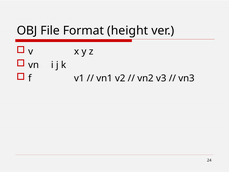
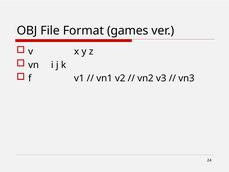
height: height -> games
